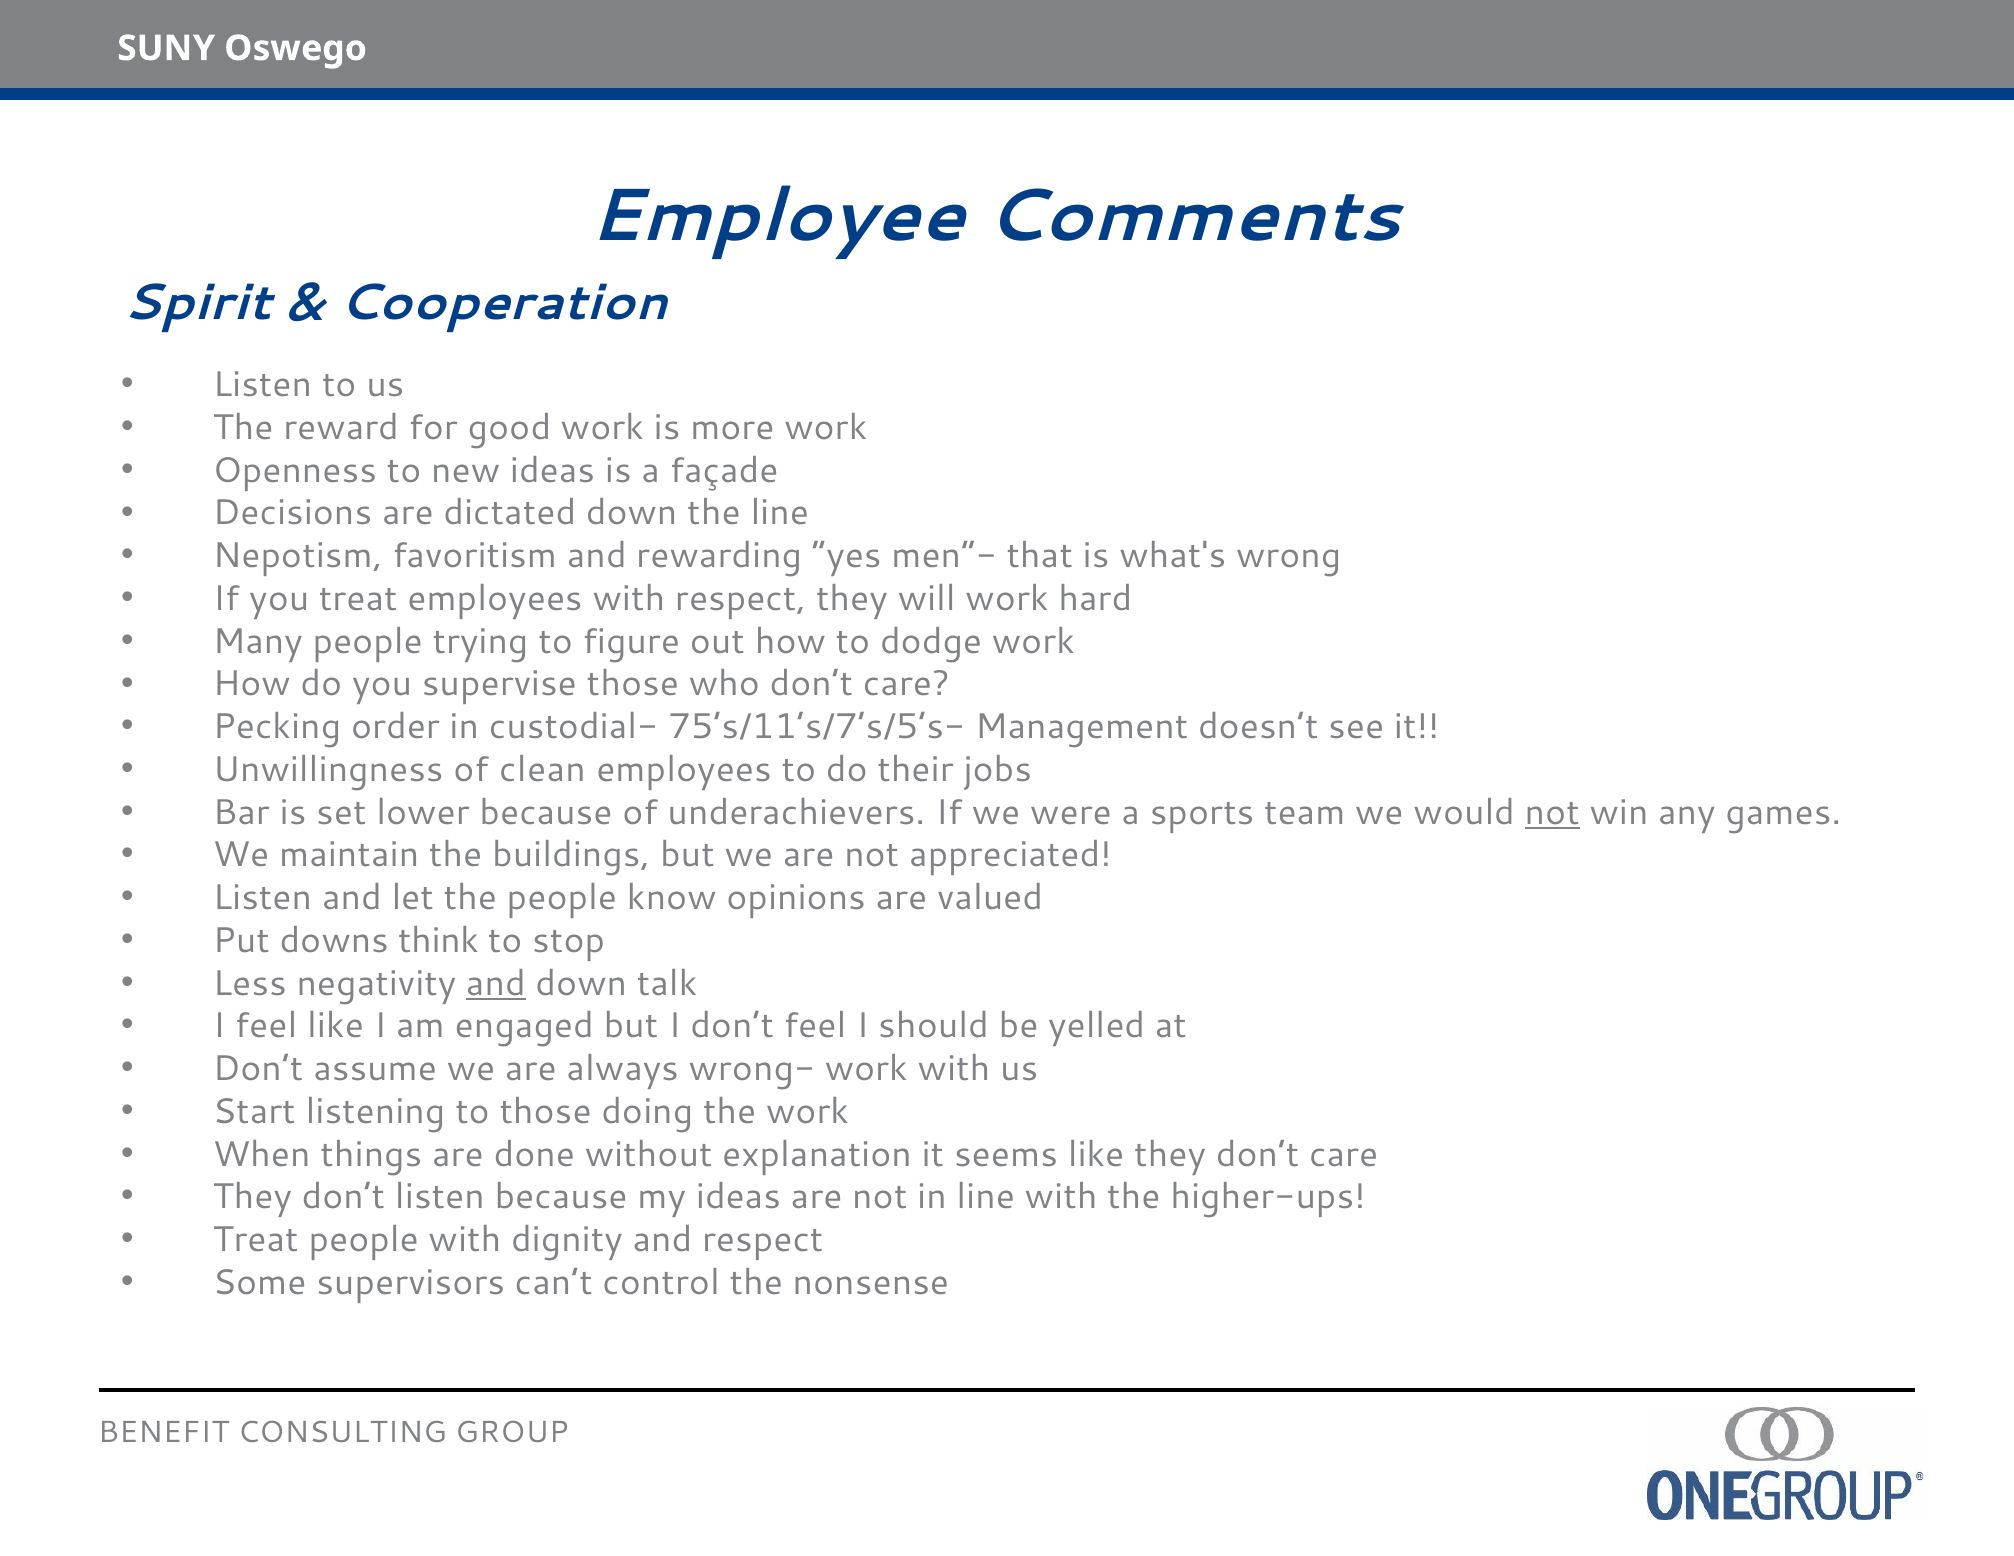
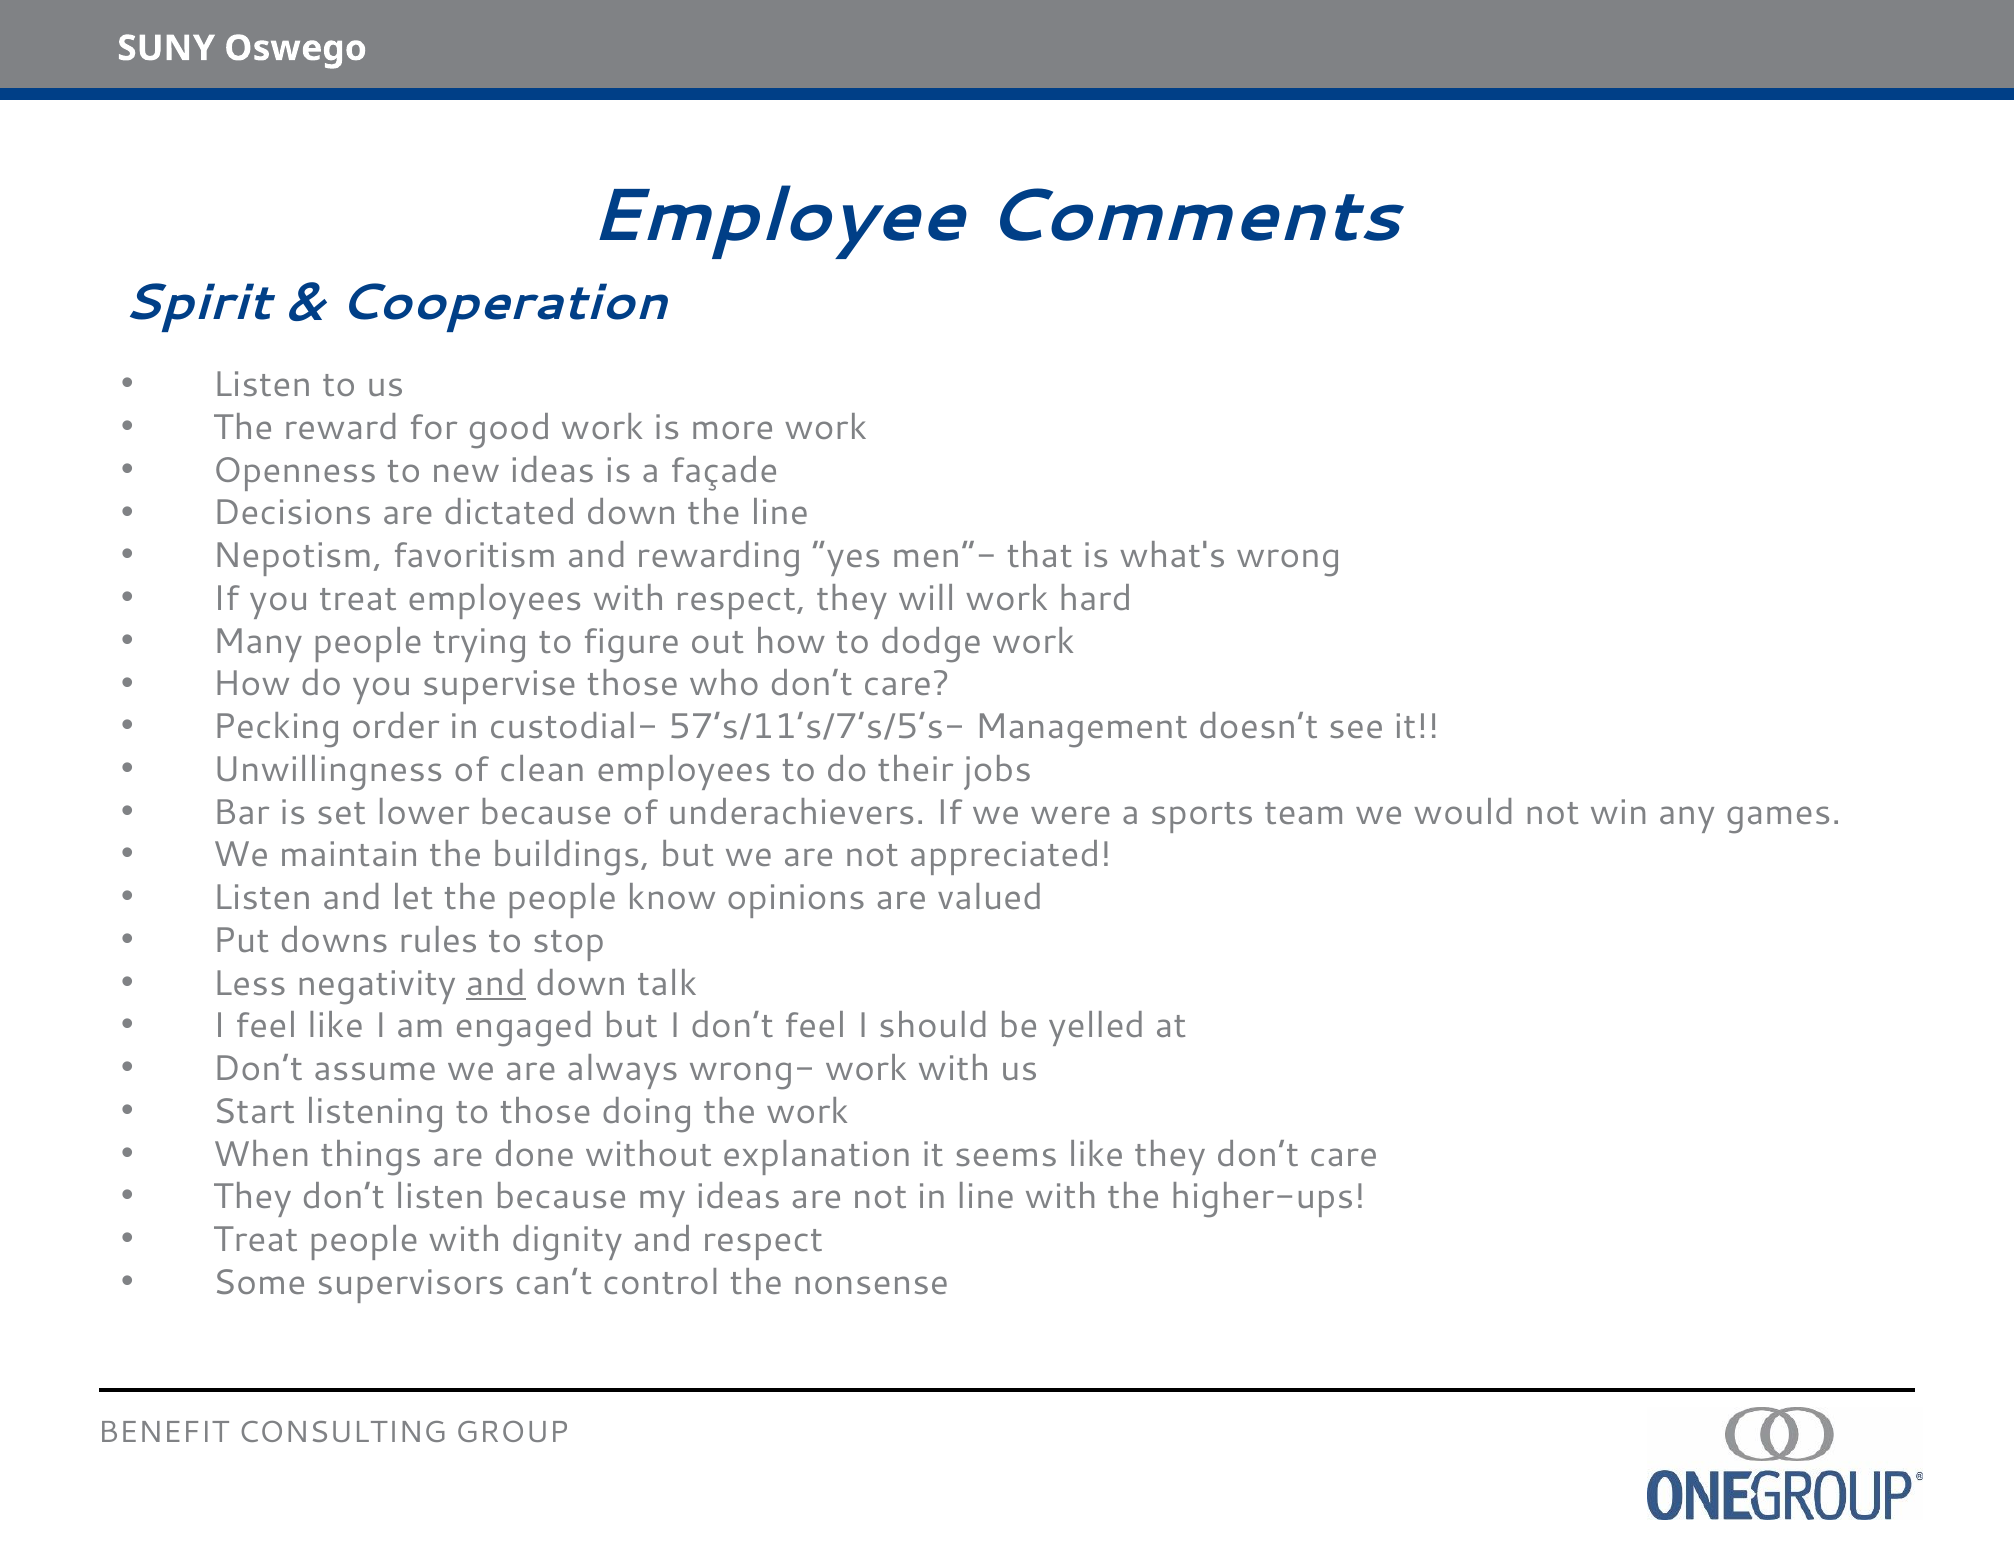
75’s/11’s/7’s/5’s-: 75’s/11’s/7’s/5’s- -> 57’s/11’s/7’s/5’s-
not at (1552, 813) underline: present -> none
think: think -> rules
